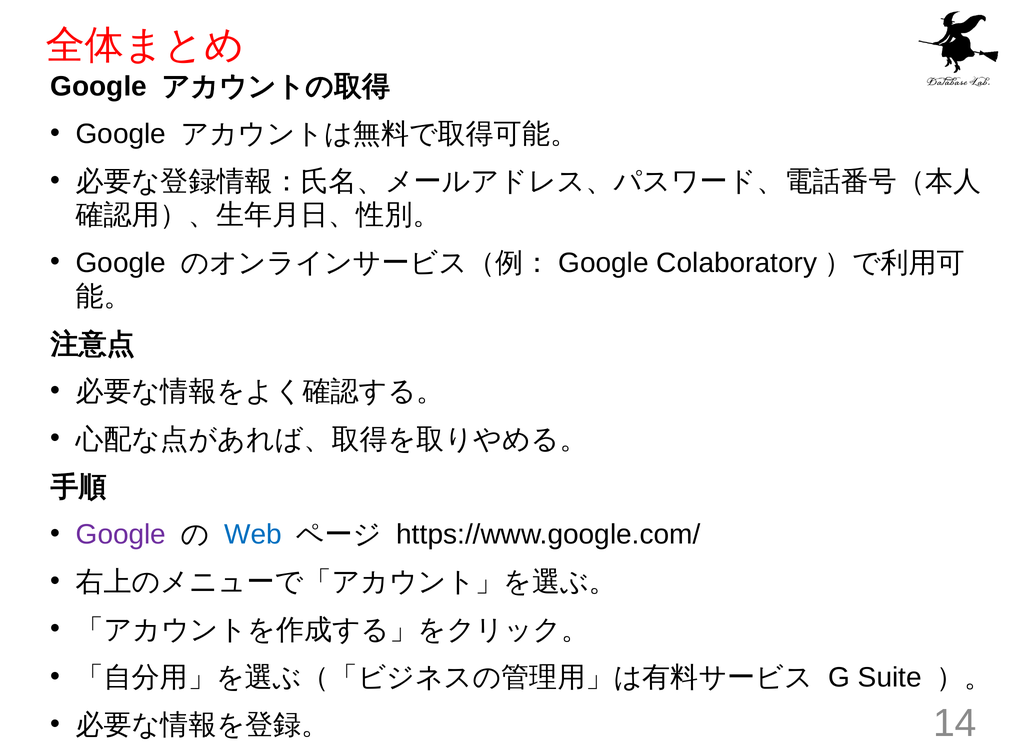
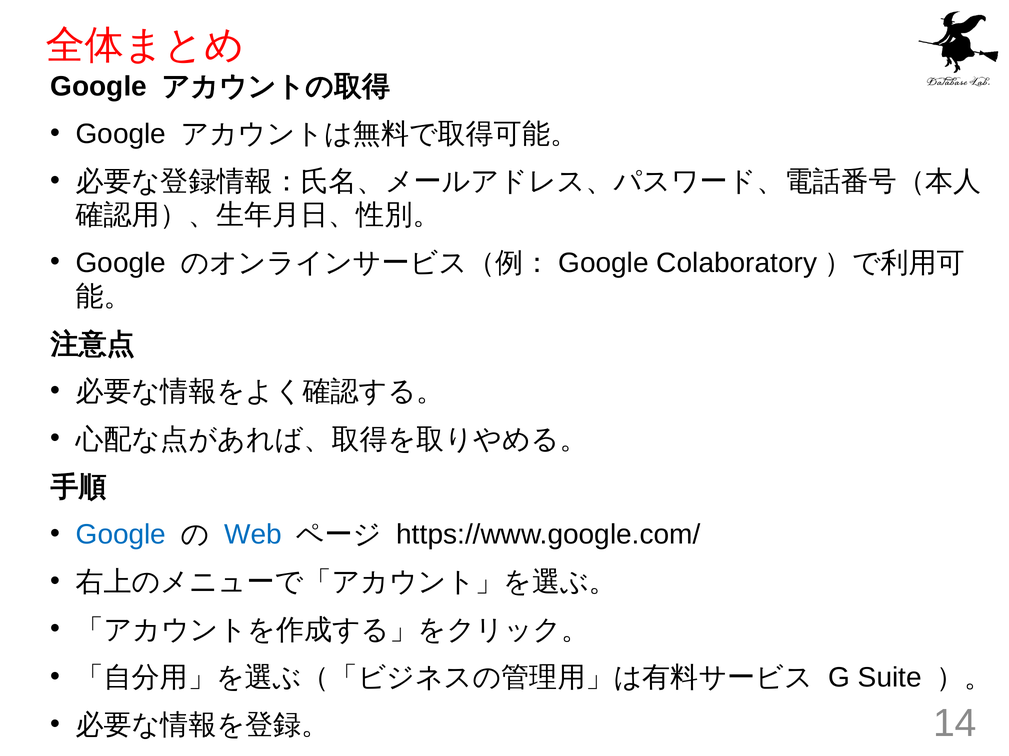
Google at (121, 535) colour: purple -> blue
